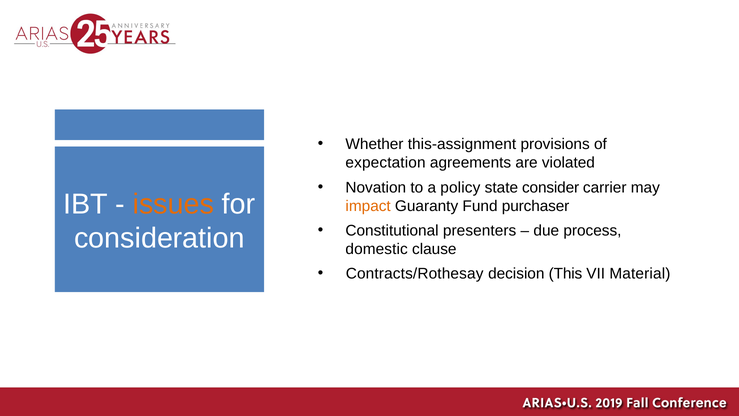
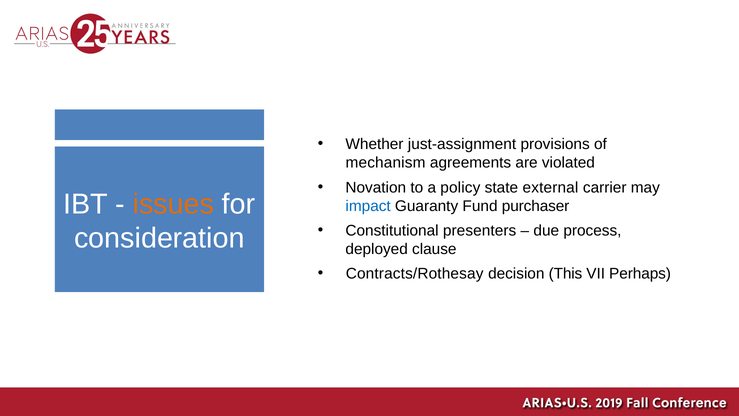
this-assignment: this-assignment -> just-assignment
expectation: expectation -> mechanism
consider: consider -> external
impact colour: orange -> blue
domestic: domestic -> deployed
Material: Material -> Perhaps
